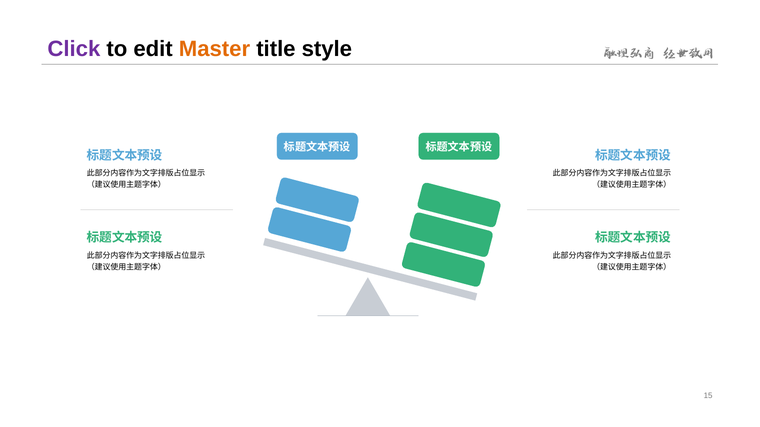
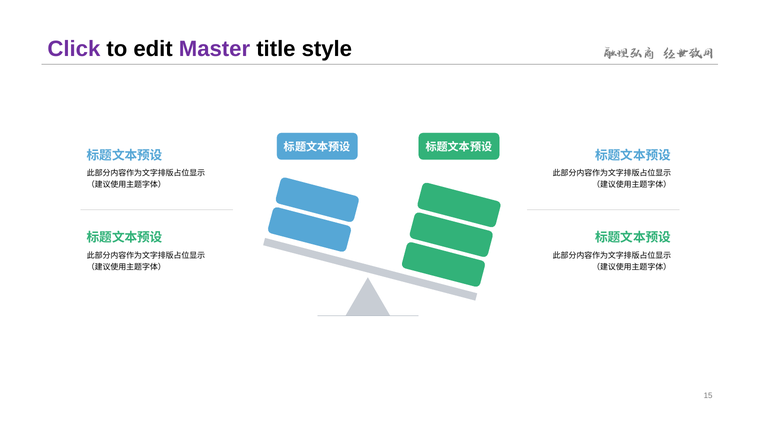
Master colour: orange -> purple
